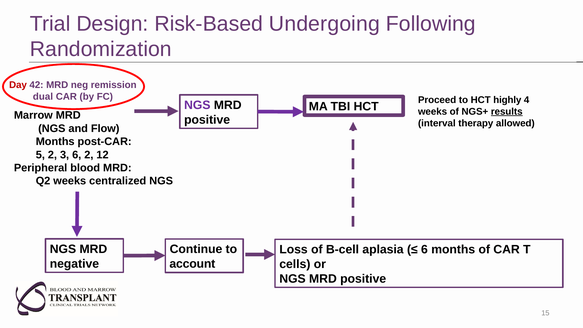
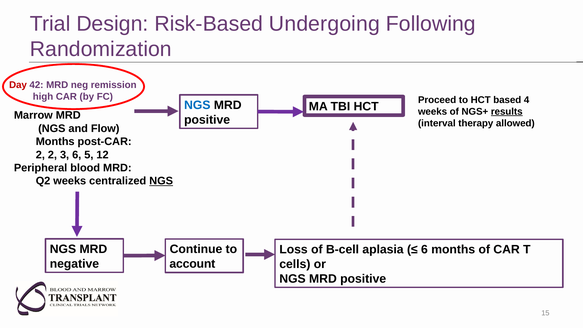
dual: dual -> high
highly: highly -> based
NGS at (197, 105) colour: purple -> blue
5 at (40, 155): 5 -> 2
6 2: 2 -> 5
NGS at (161, 181) underline: none -> present
